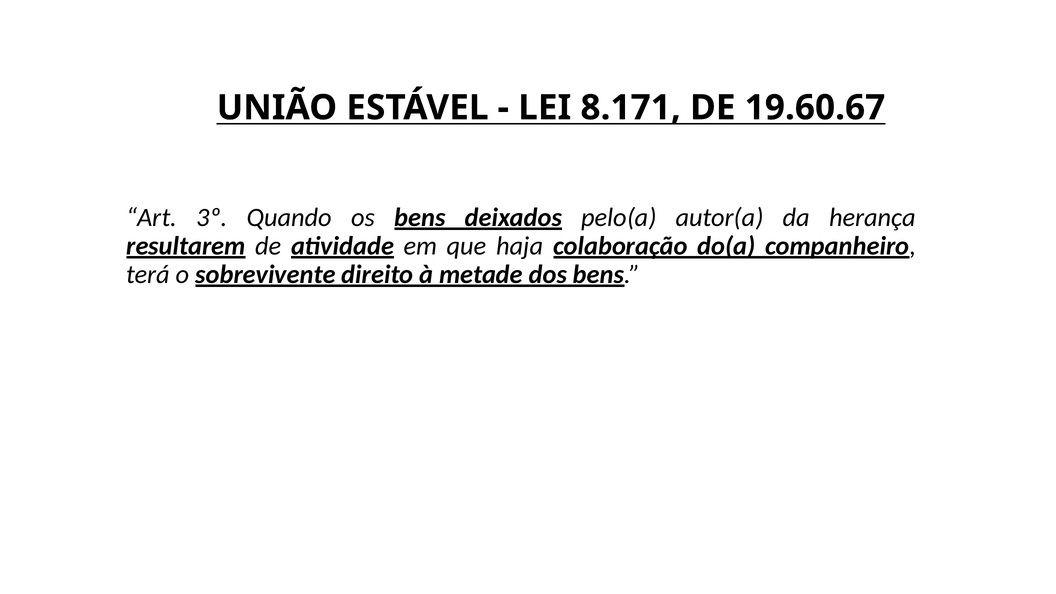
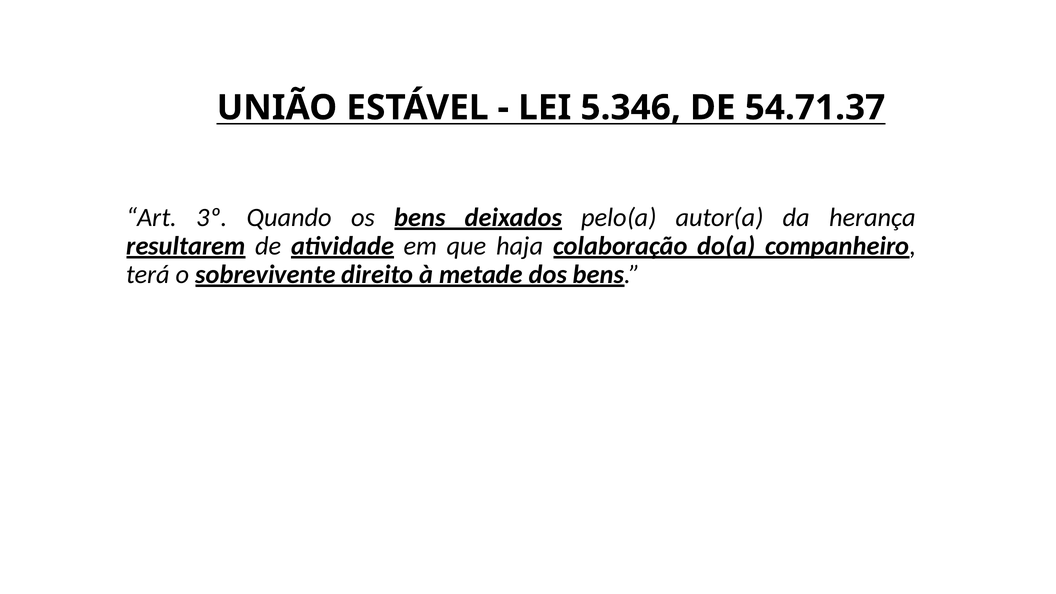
8.171: 8.171 -> 5.346
19.60.67: 19.60.67 -> 54.71.37
